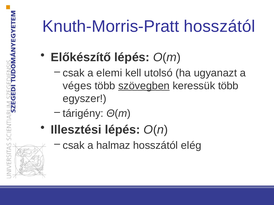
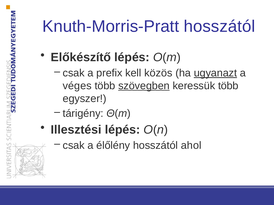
elemi: elemi -> prefix
utolsó: utolsó -> közös
ugyanazt underline: none -> present
halmaz: halmaz -> élőlény
elég: elég -> ahol
